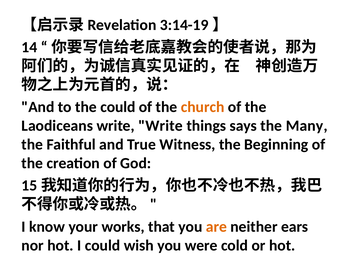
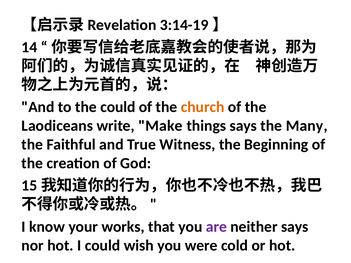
write Write: Write -> Make
are colour: orange -> purple
neither ears: ears -> says
